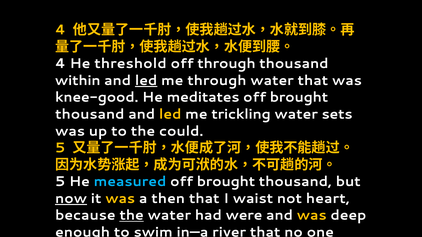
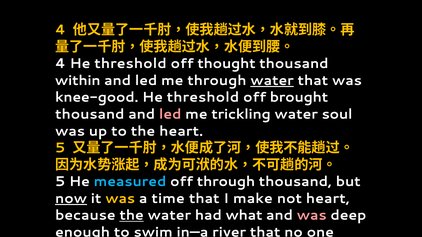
off through: through -> thought
led at (146, 81) underline: present -> none
water at (272, 81) underline: none -> present
meditates at (203, 98): meditates -> threshold
led at (170, 114) colour: yellow -> pink
sets: sets -> soul
the could: could -> heart
brought at (226, 182): brought -> through
then: then -> time
waist: waist -> make
were: were -> what
was at (312, 216) colour: yellow -> pink
